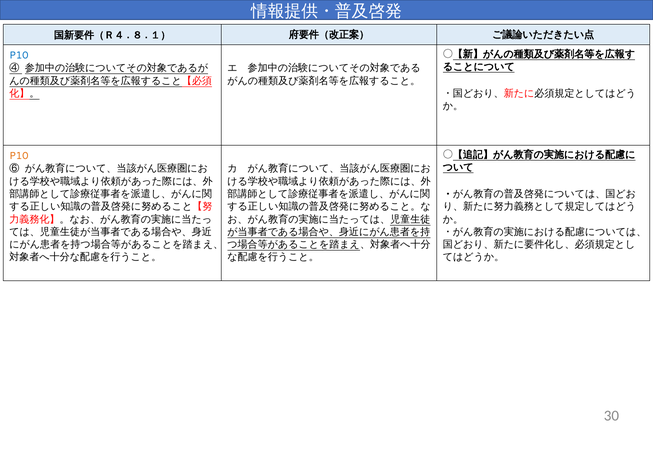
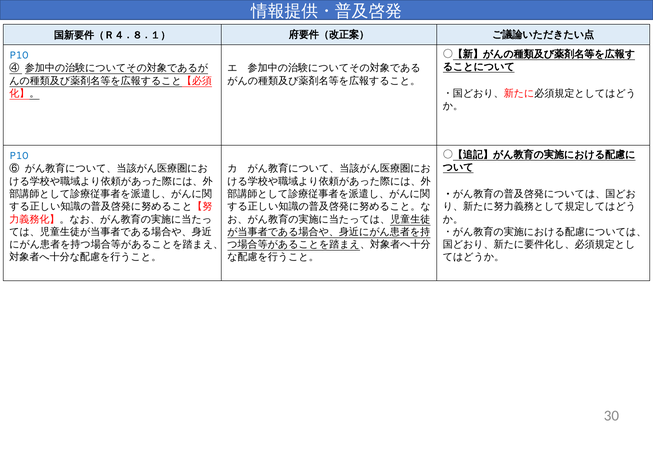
P10 at (19, 156) colour: orange -> blue
